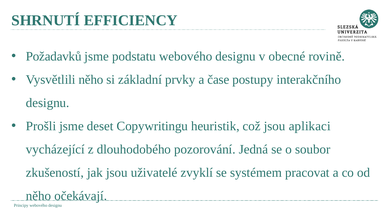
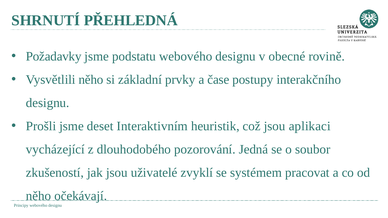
EFFICIENCY: EFFICIENCY -> PŘEHLEDNÁ
Požadavků: Požadavků -> Požadavky
Copywritingu: Copywritingu -> Interaktivním
